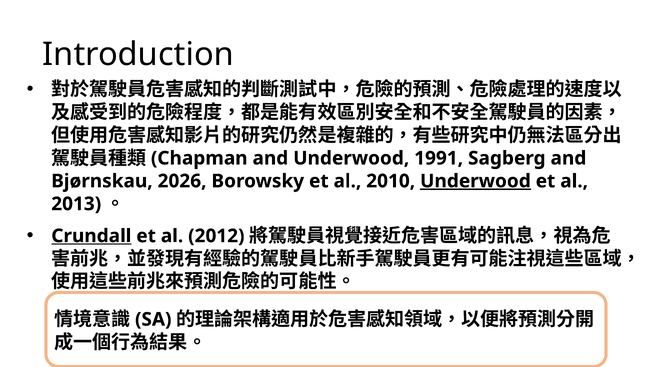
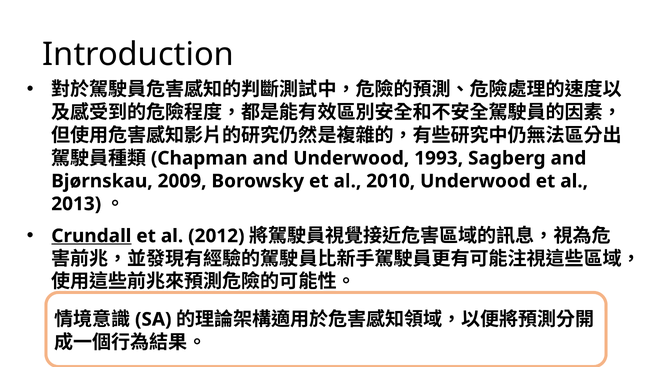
1991: 1991 -> 1993
2026: 2026 -> 2009
Underwood at (475, 181) underline: present -> none
